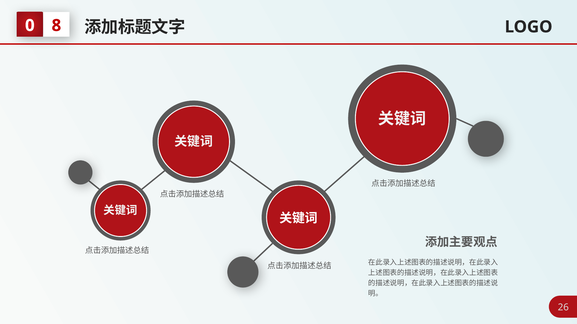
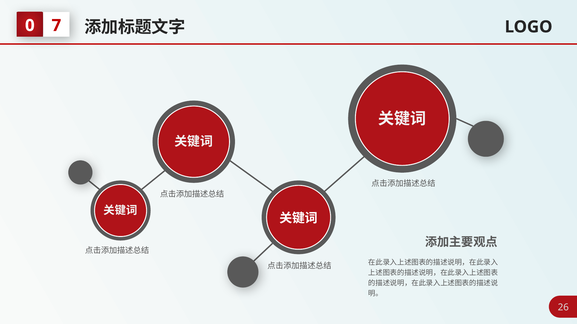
8: 8 -> 7
